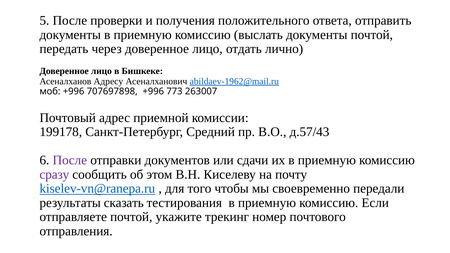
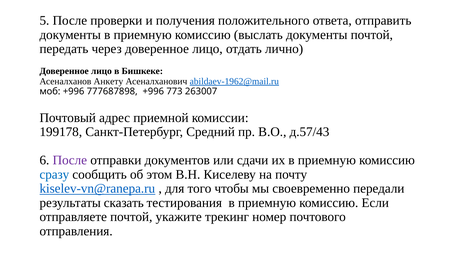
Адресу: Адресу -> Анкету
707697898: 707697898 -> 777687898
сразу colour: purple -> blue
